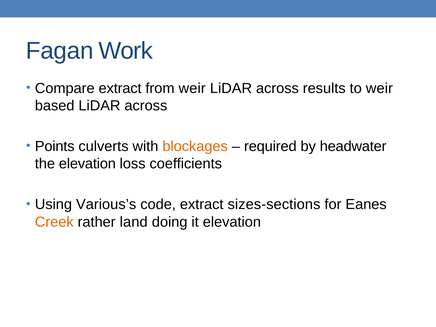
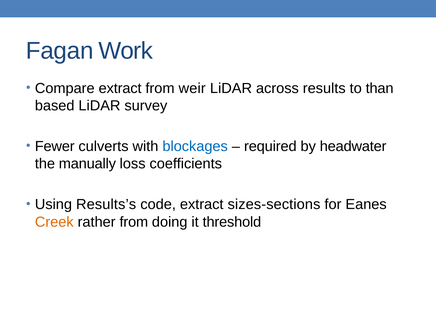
to weir: weir -> than
based LiDAR across: across -> survey
Points: Points -> Fewer
blockages colour: orange -> blue
the elevation: elevation -> manually
Various’s: Various’s -> Results’s
rather land: land -> from
it elevation: elevation -> threshold
